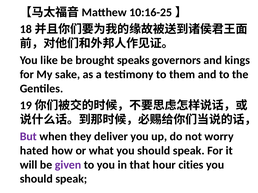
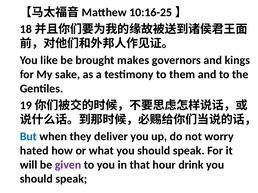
speaks: speaks -> makes
But colour: purple -> blue
cities: cities -> drink
